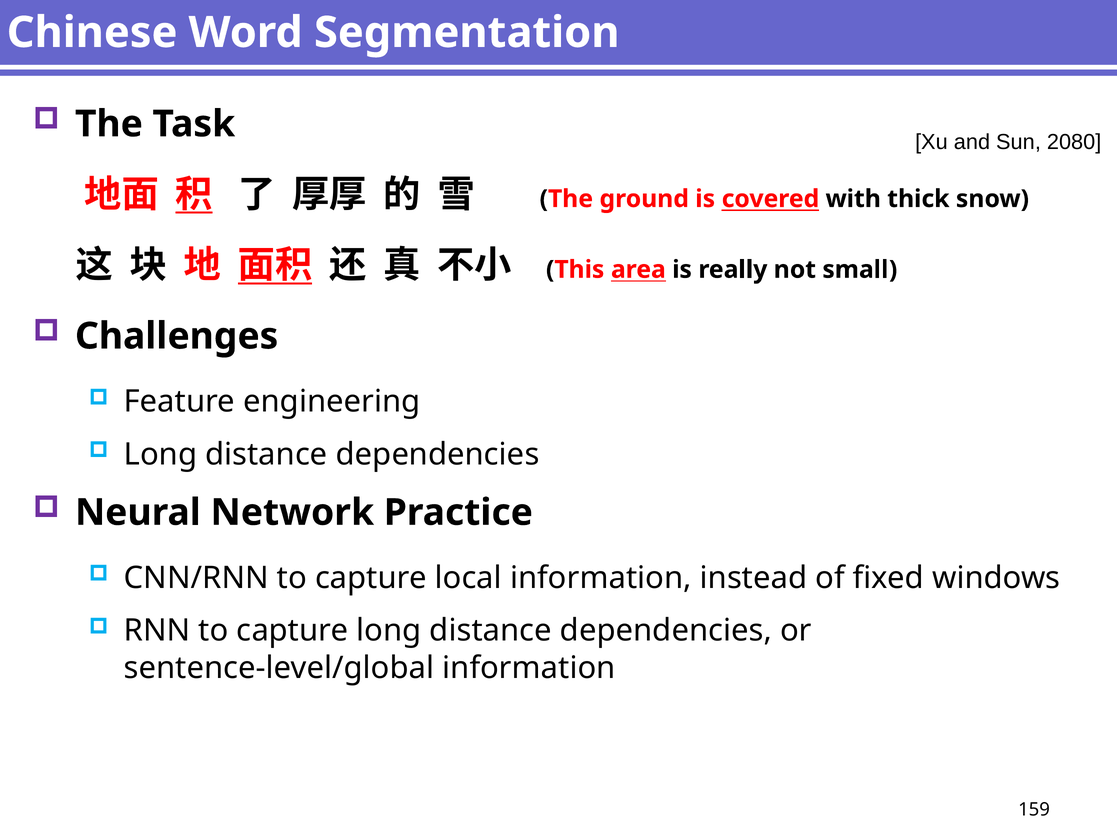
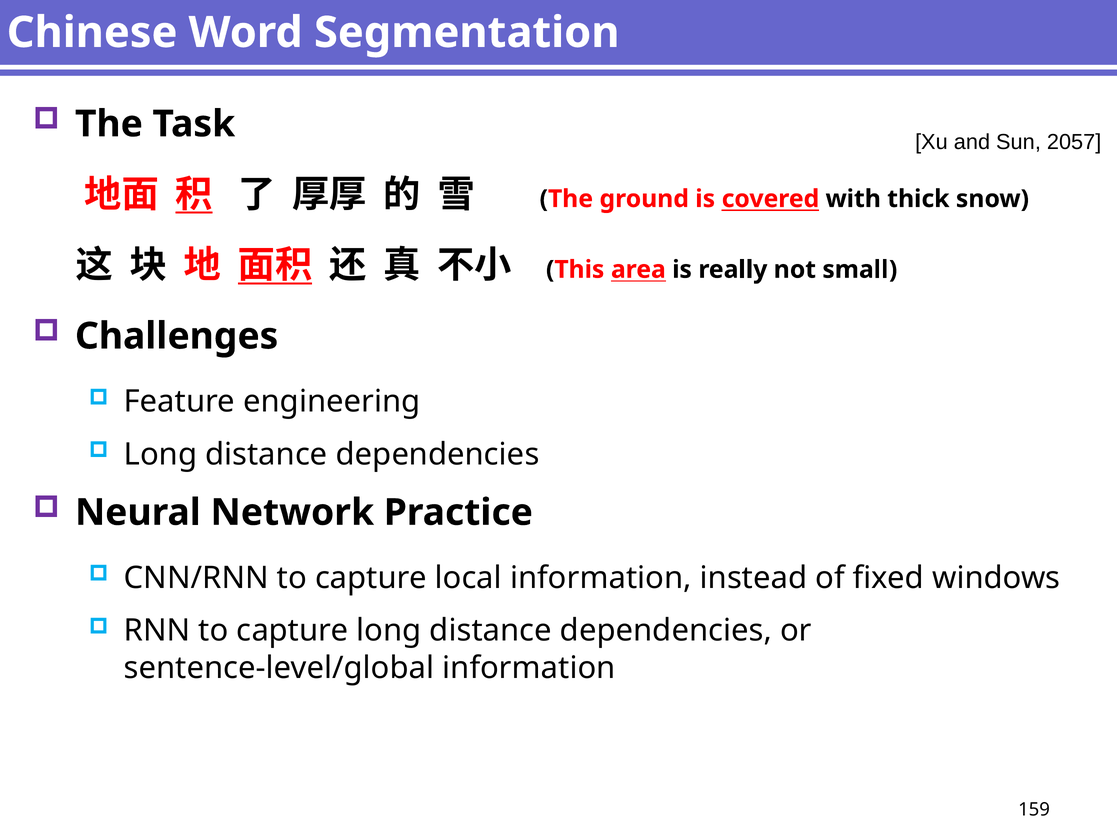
2080: 2080 -> 2057
